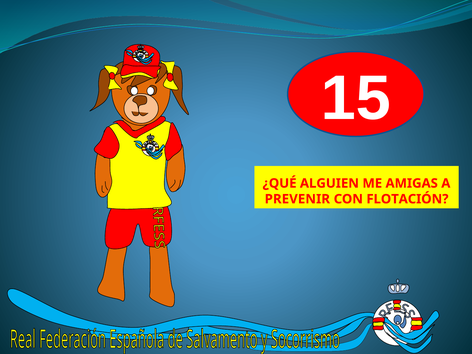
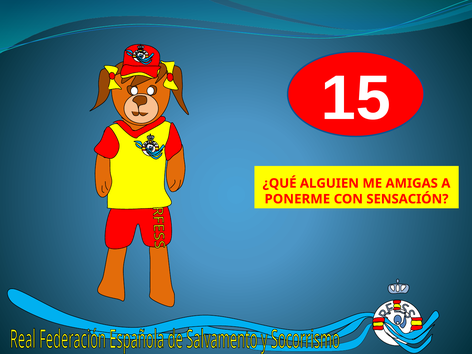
PREVENIR: PREVENIR -> PONERME
FLOTACIÓN: FLOTACIÓN -> SENSACIÓN
